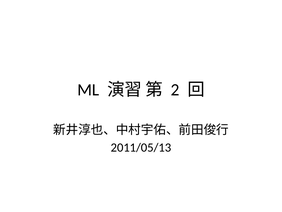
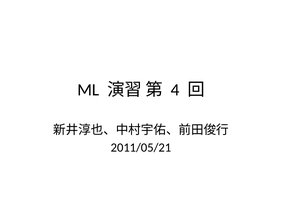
2: 2 -> 4
2011/05/13: 2011/05/13 -> 2011/05/21
